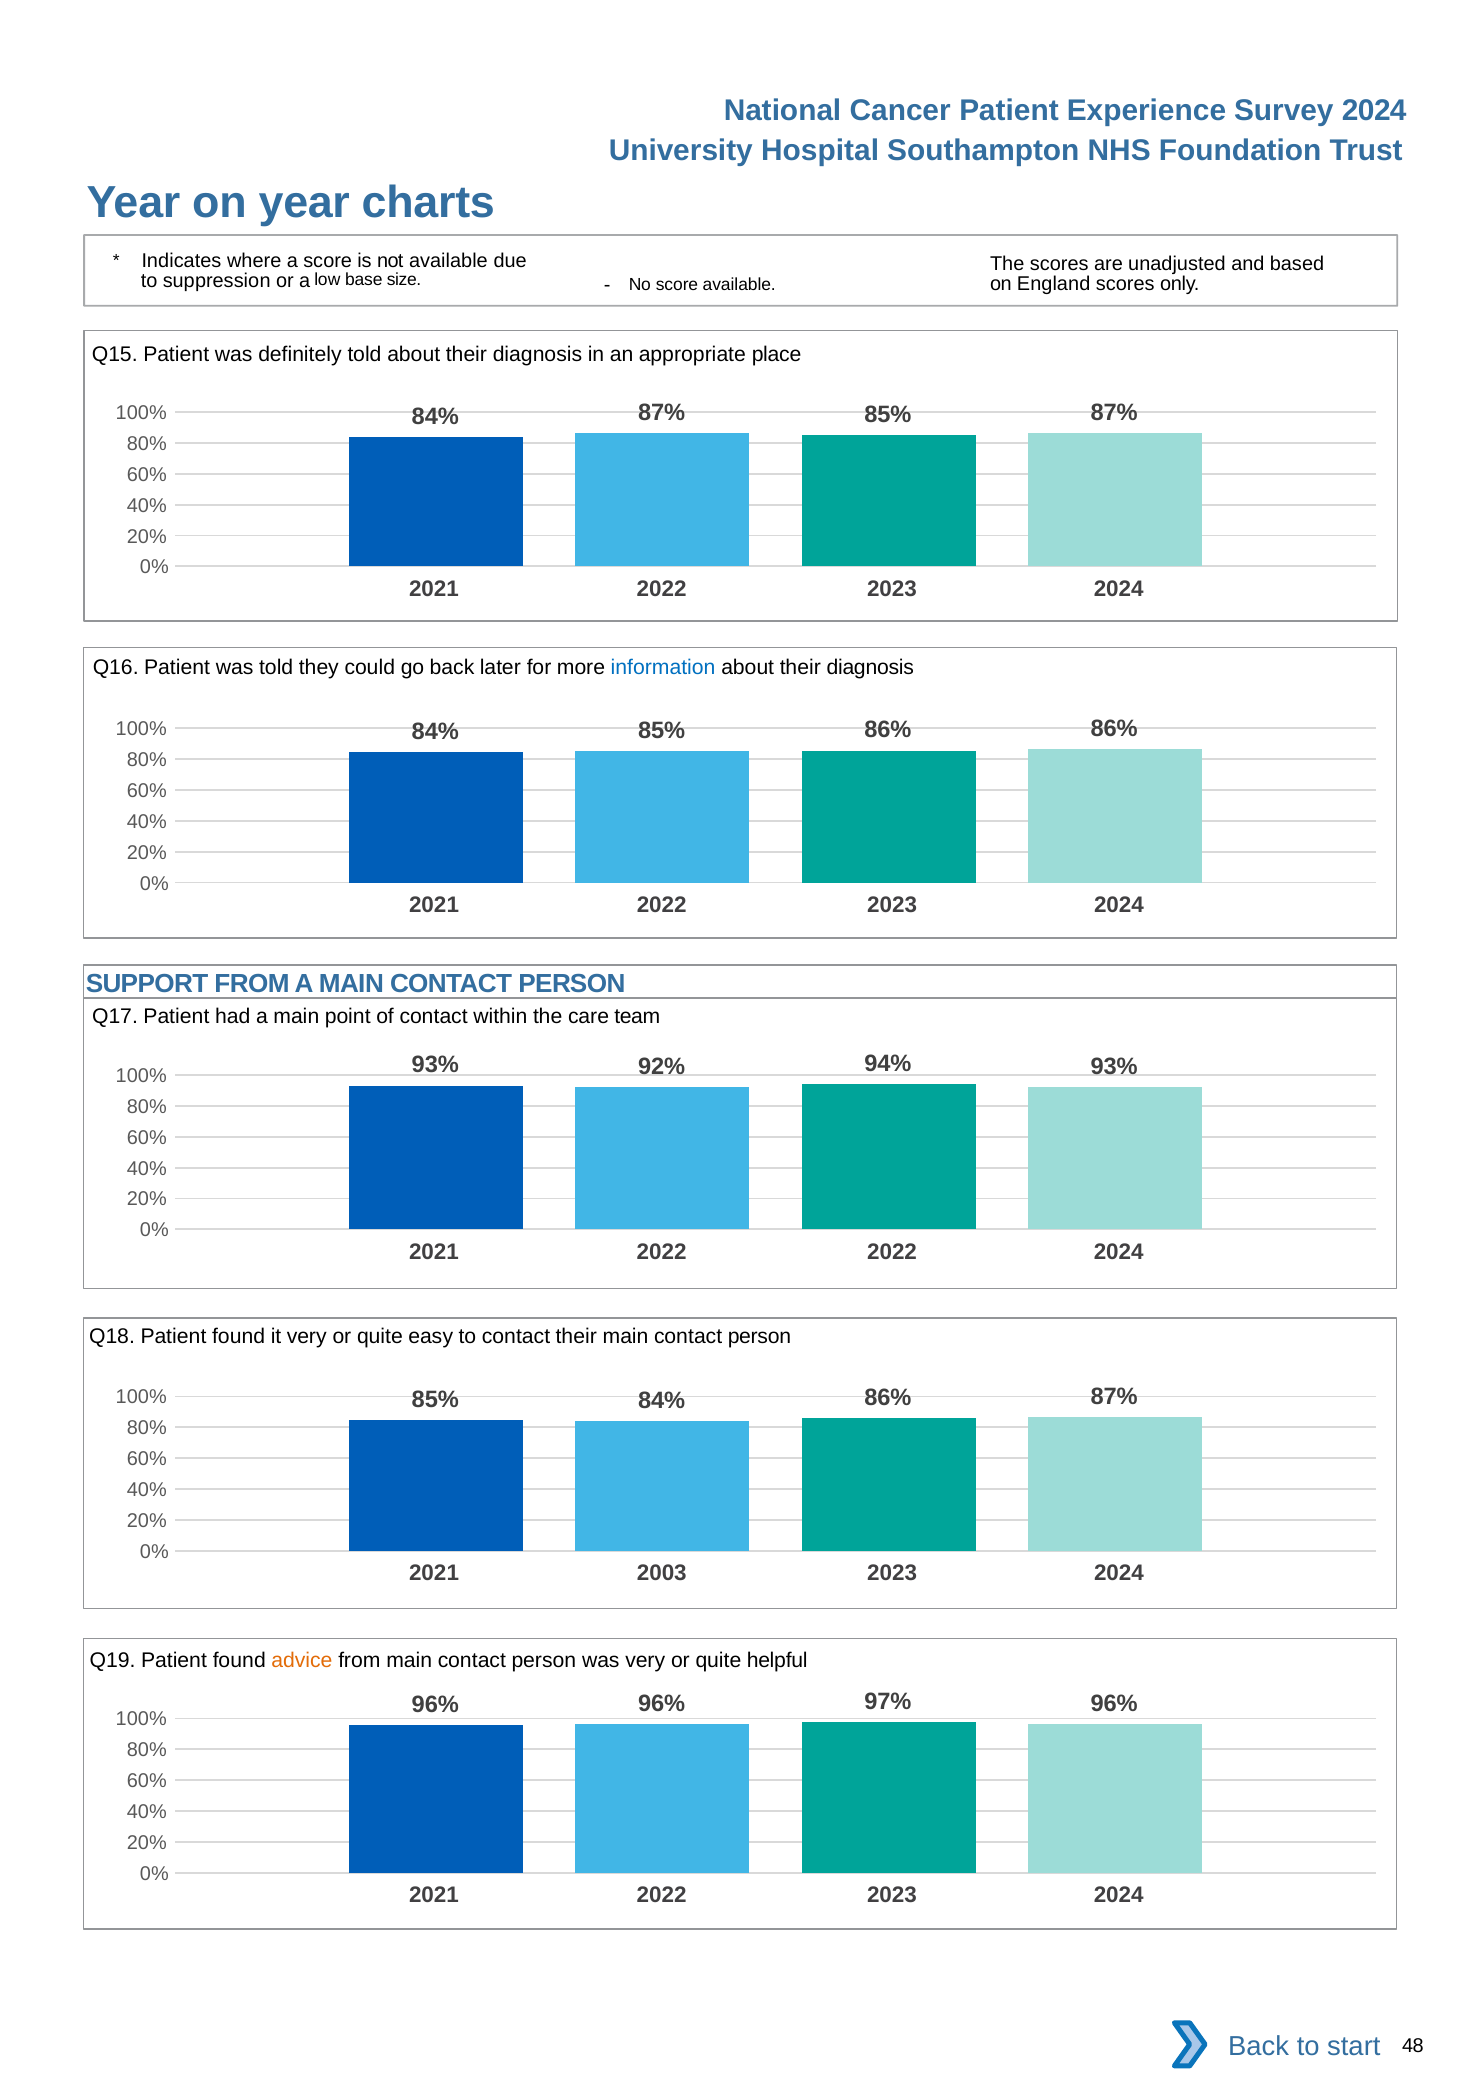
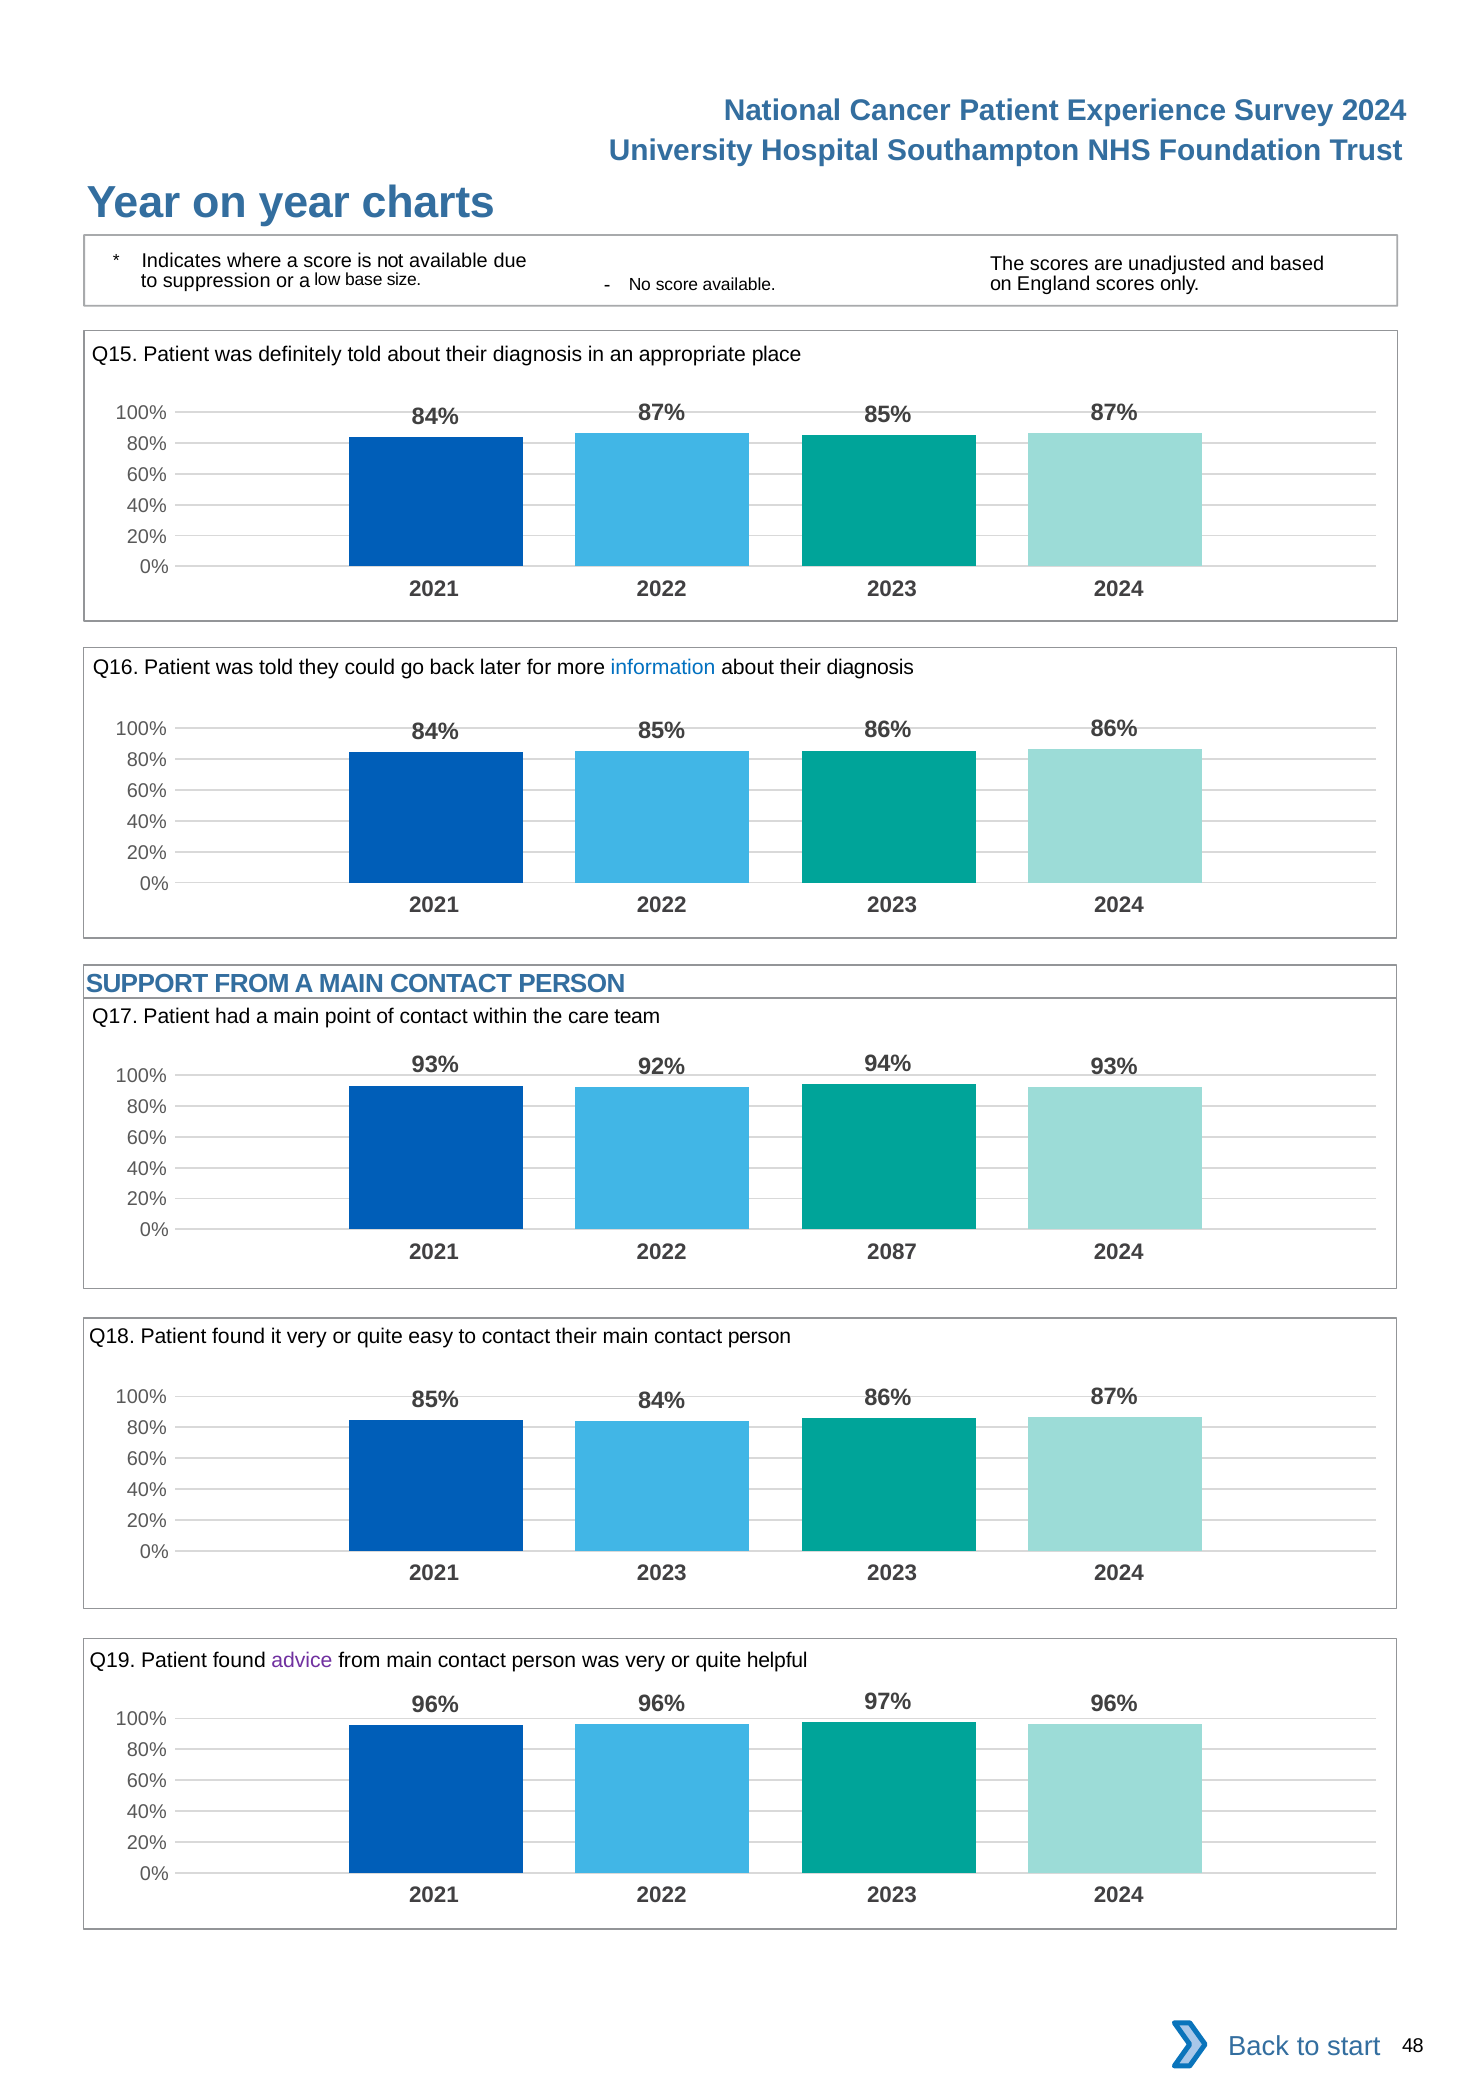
2022 2022: 2022 -> 2087
2021 2003: 2003 -> 2023
advice colour: orange -> purple
